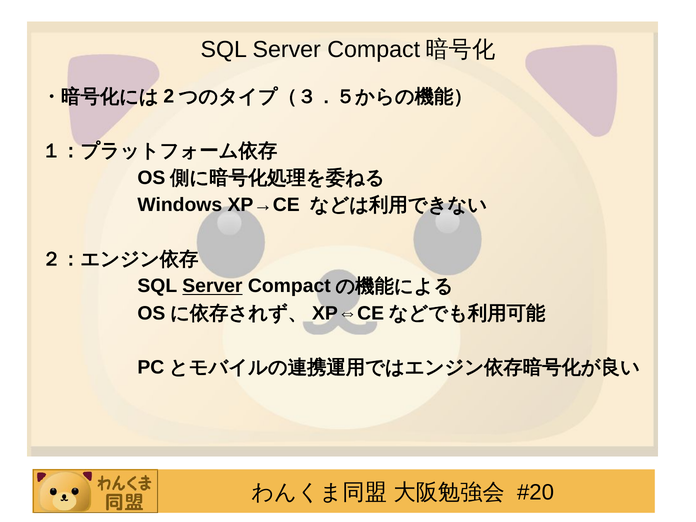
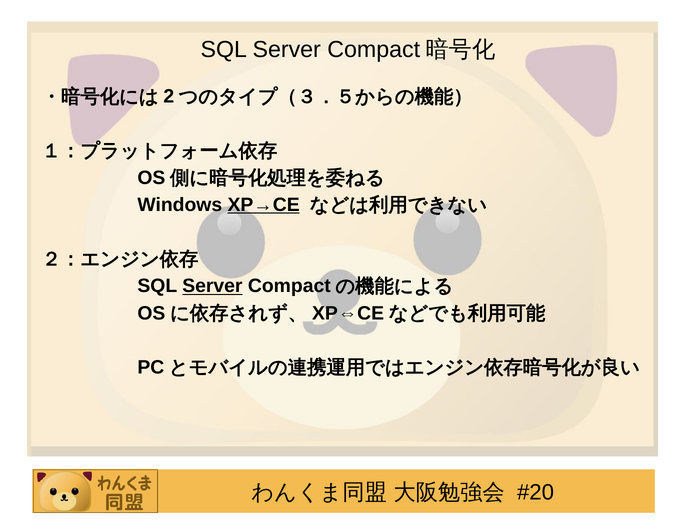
XP→CE underline: none -> present
